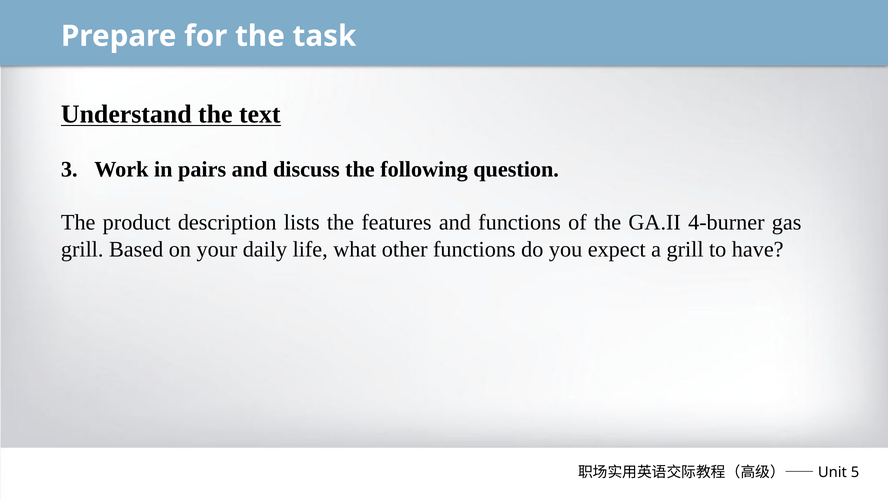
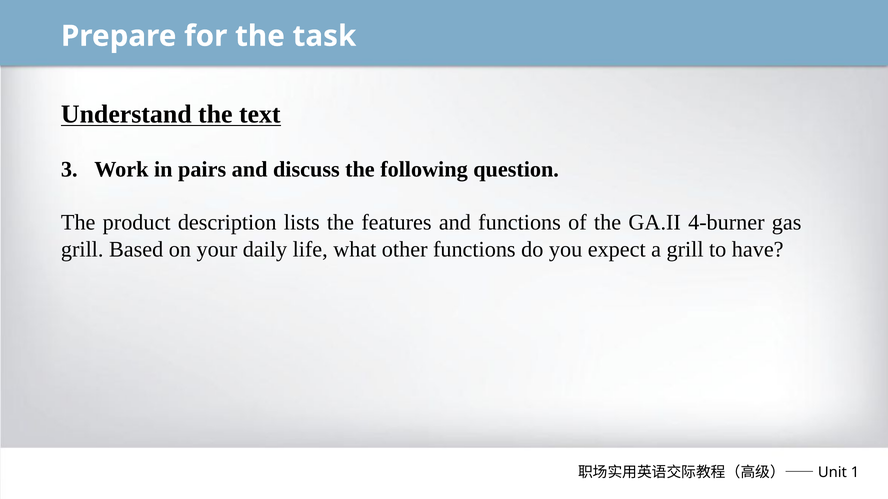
5: 5 -> 1
